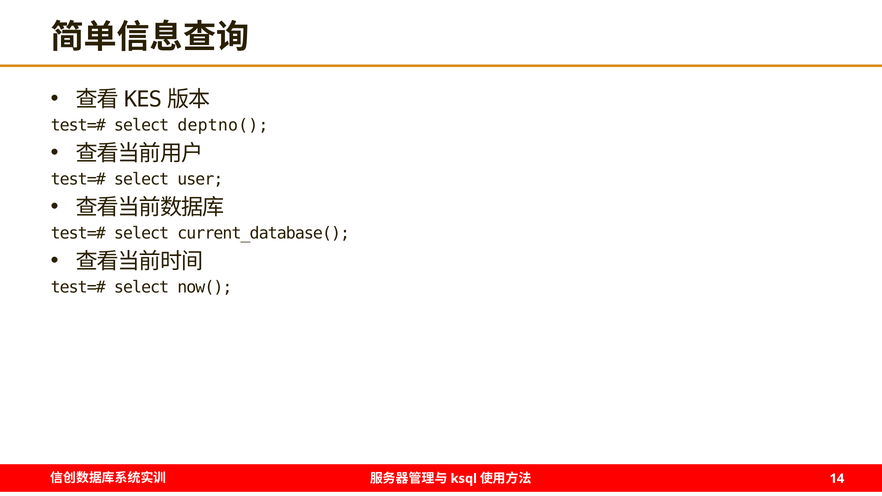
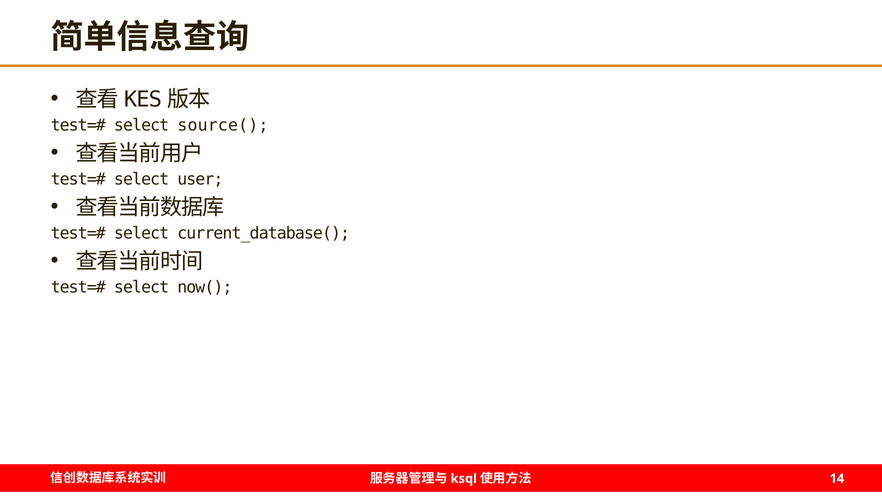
deptno(: deptno( -> source(
